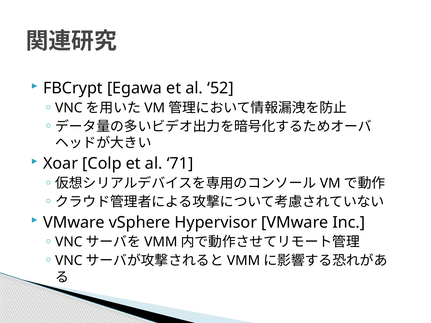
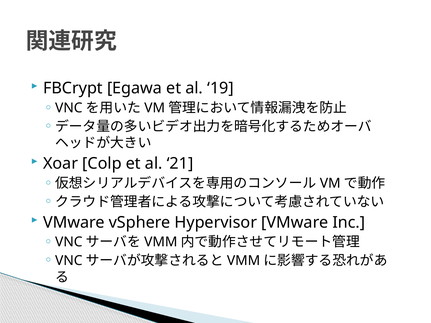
52: 52 -> 19
71: 71 -> 21
